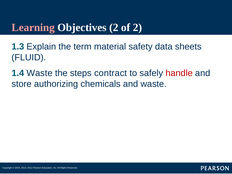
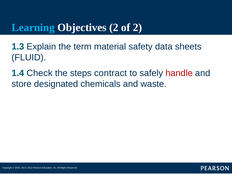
Learning colour: pink -> light blue
1.4 Waste: Waste -> Check
authorizing: authorizing -> designated
